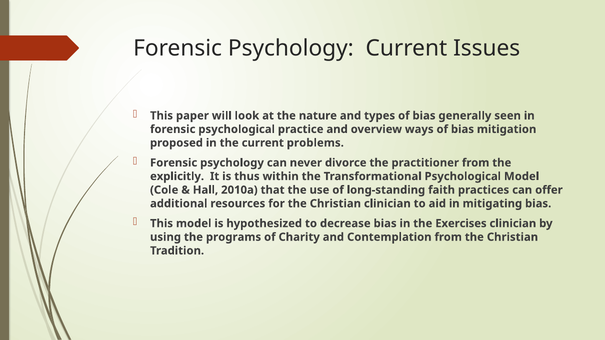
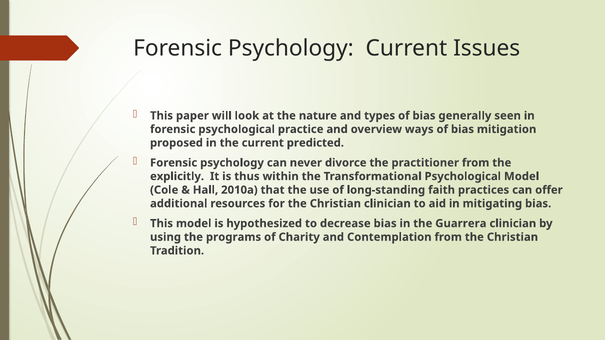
problems: problems -> predicted
Exercises: Exercises -> Guarrera
